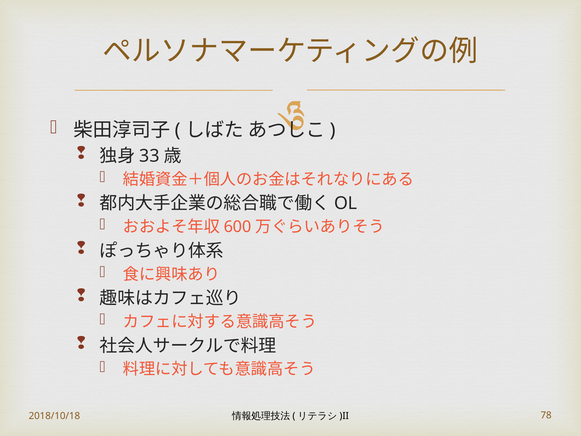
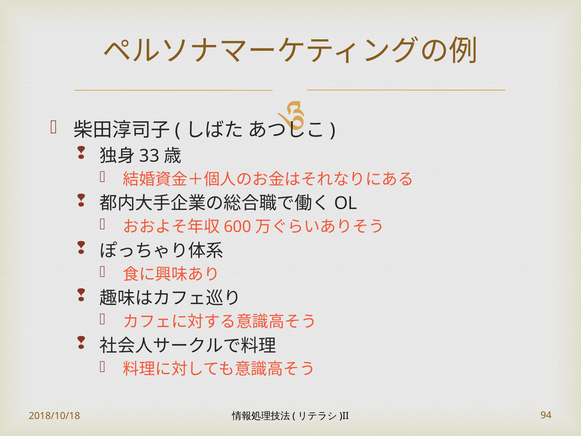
78: 78 -> 94
